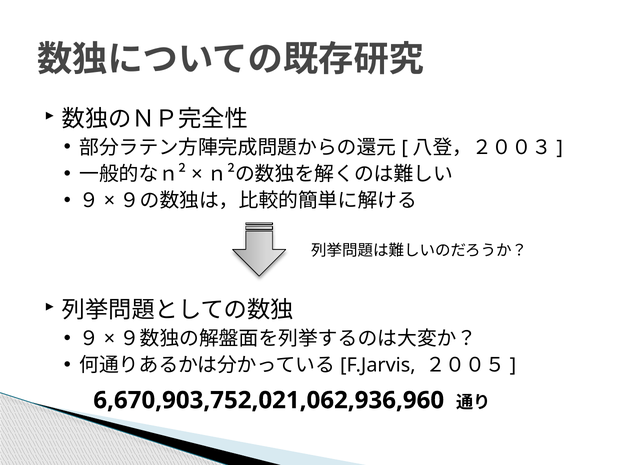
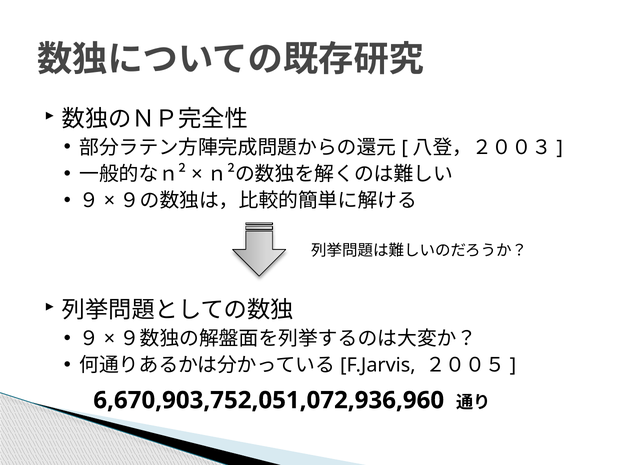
6,670,903,752,021,062,936,960: 6,670,903,752,021,062,936,960 -> 6,670,903,752,051,072,936,960
